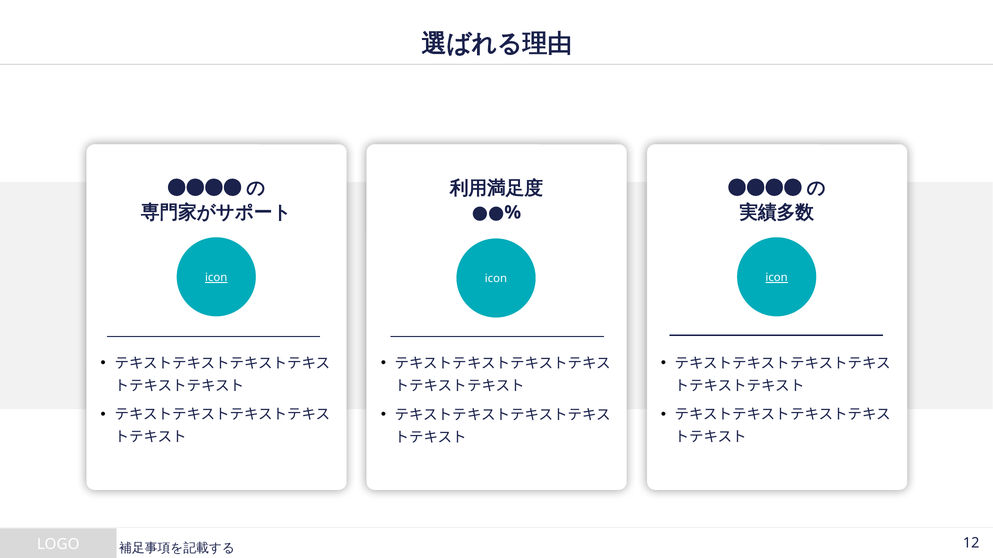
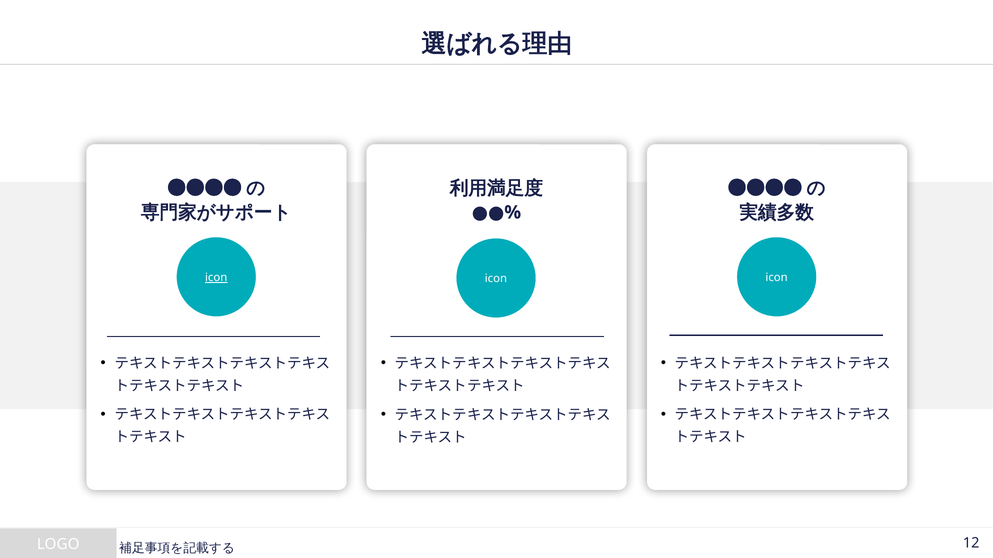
icon at (777, 278) underline: present -> none
